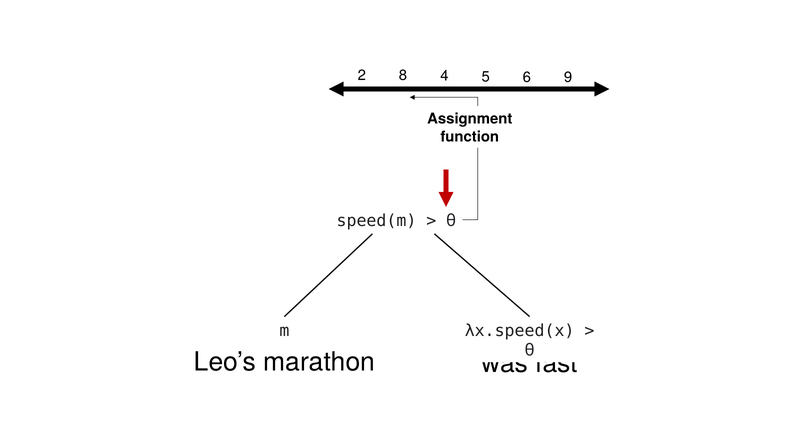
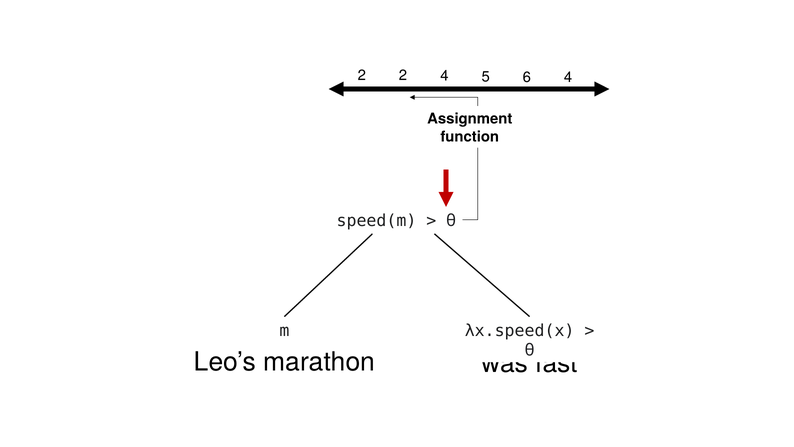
2 8: 8 -> 2
6 9: 9 -> 4
